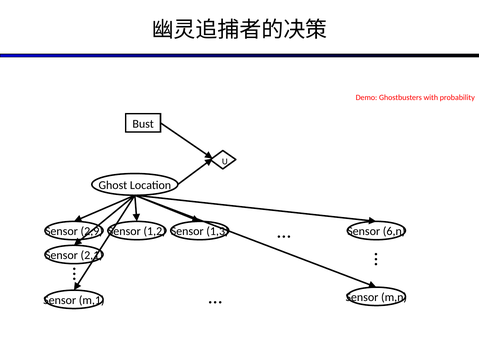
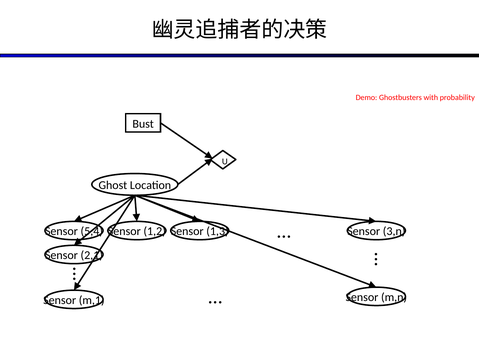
2,9: 2,9 -> 5,4
6,n: 6,n -> 3,n
